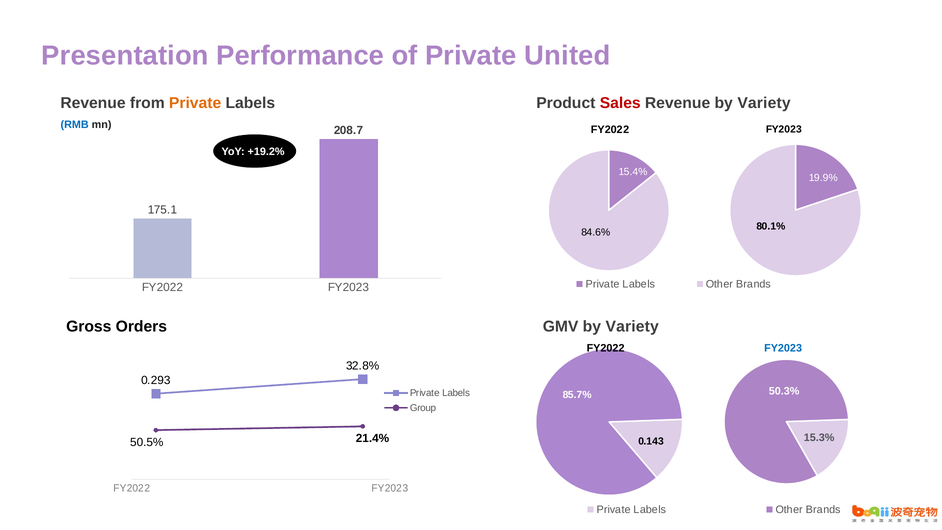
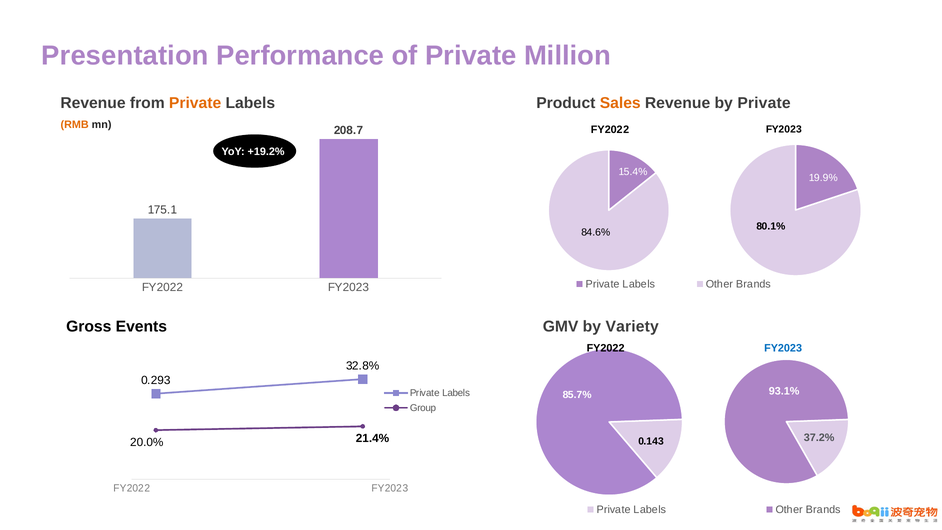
United: United -> Million
Sales colour: red -> orange
Revenue by Variety: Variety -> Private
RMB colour: blue -> orange
Orders: Orders -> Events
50.3%: 50.3% -> 93.1%
15.3%: 15.3% -> 37.2%
50.5%: 50.5% -> 20.0%
